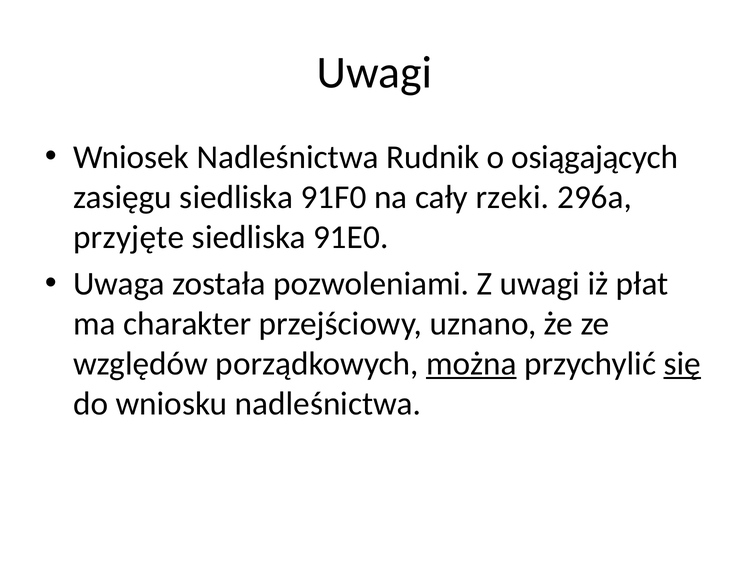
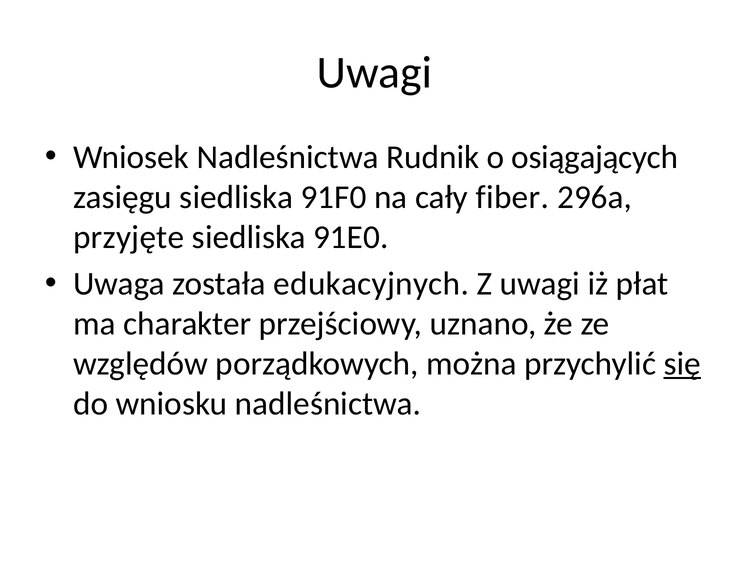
rzeki: rzeki -> fiber
pozwoleniami: pozwoleniami -> edukacyjnych
można underline: present -> none
